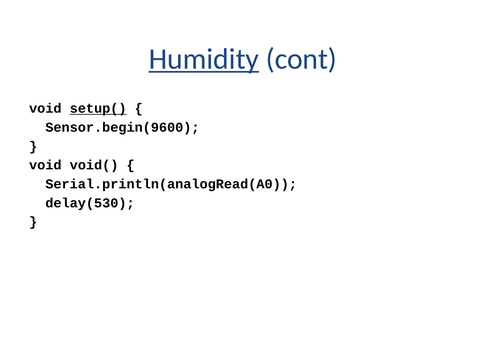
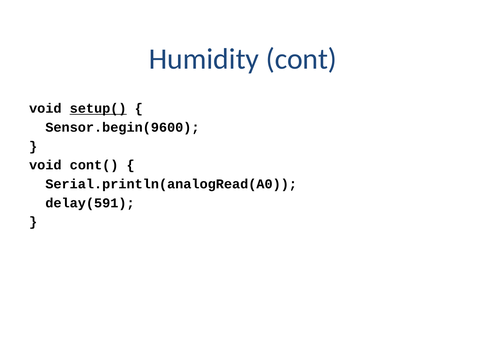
Humidity underline: present -> none
void(: void( -> cont(
delay(530: delay(530 -> delay(591
